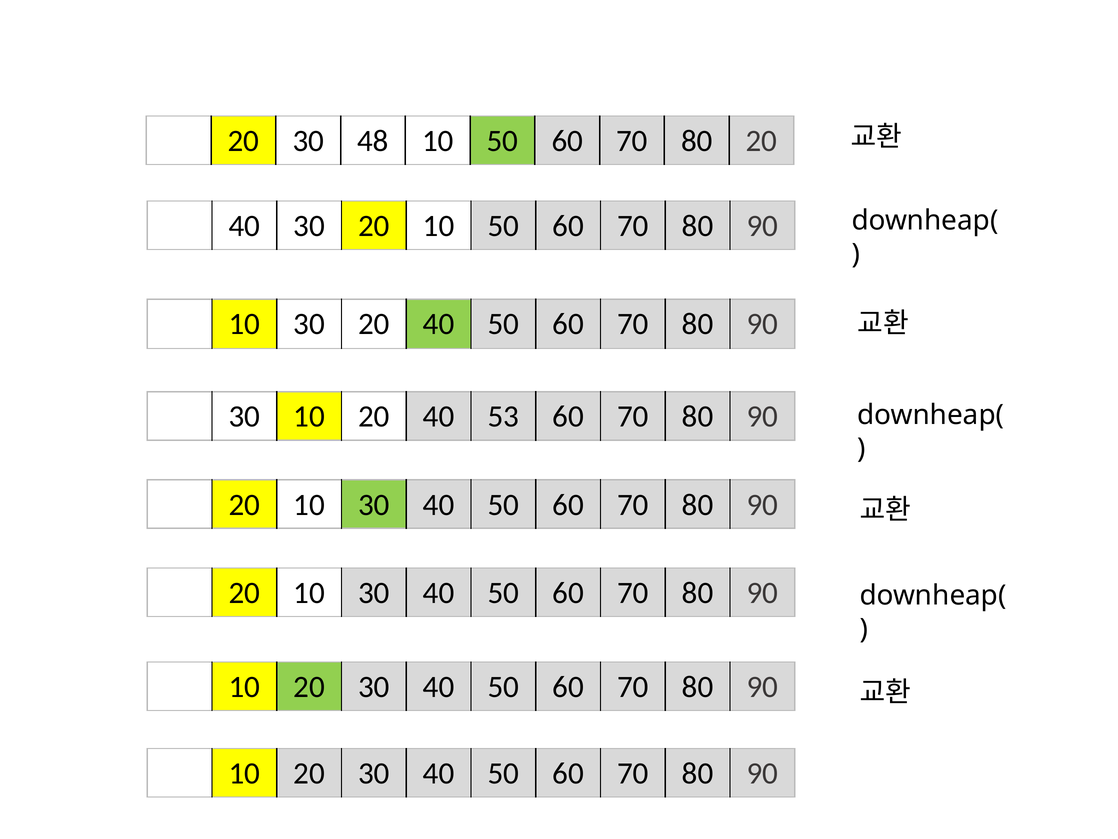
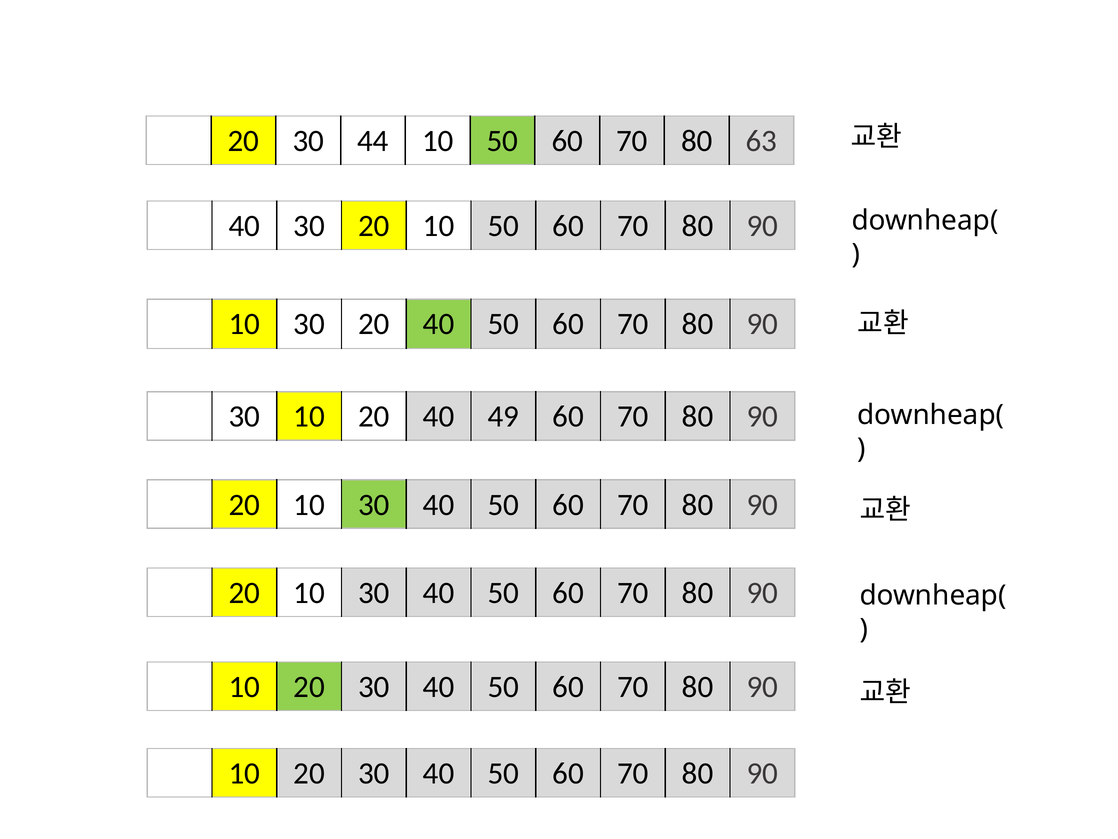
48: 48 -> 44
80 20: 20 -> 63
53: 53 -> 49
